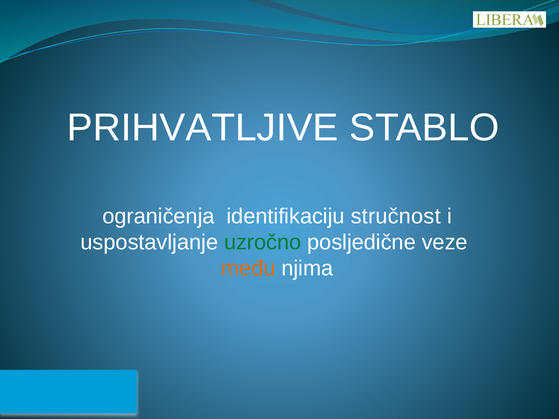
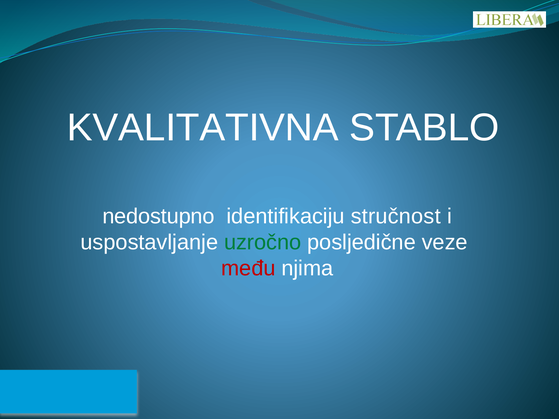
PRIHVATLJIVE: PRIHVATLJIVE -> KVALITATIVNA
ograničenja: ograničenja -> nedostupno
među colour: orange -> red
